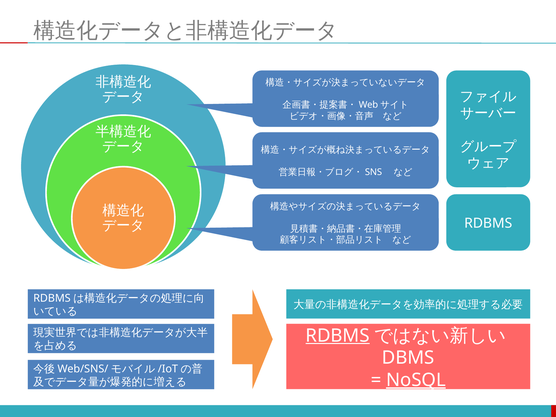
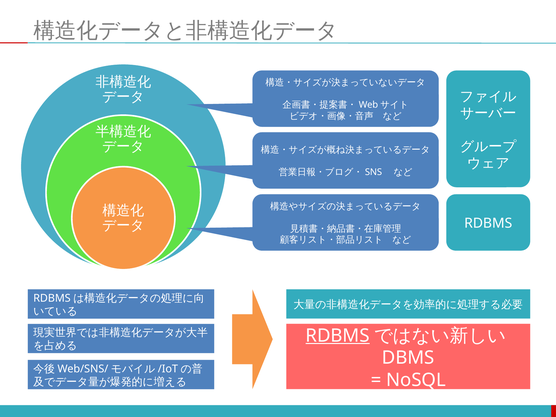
NoSQL underline: present -> none
